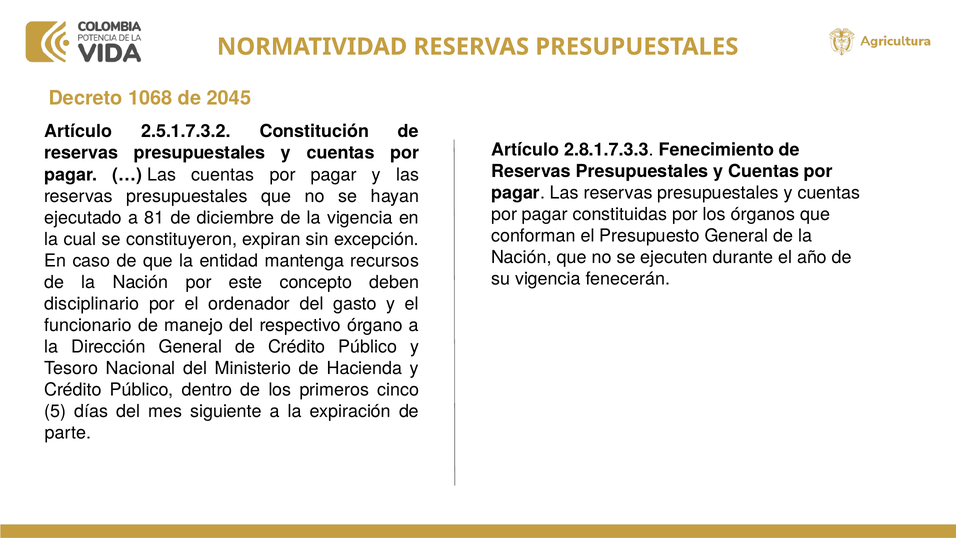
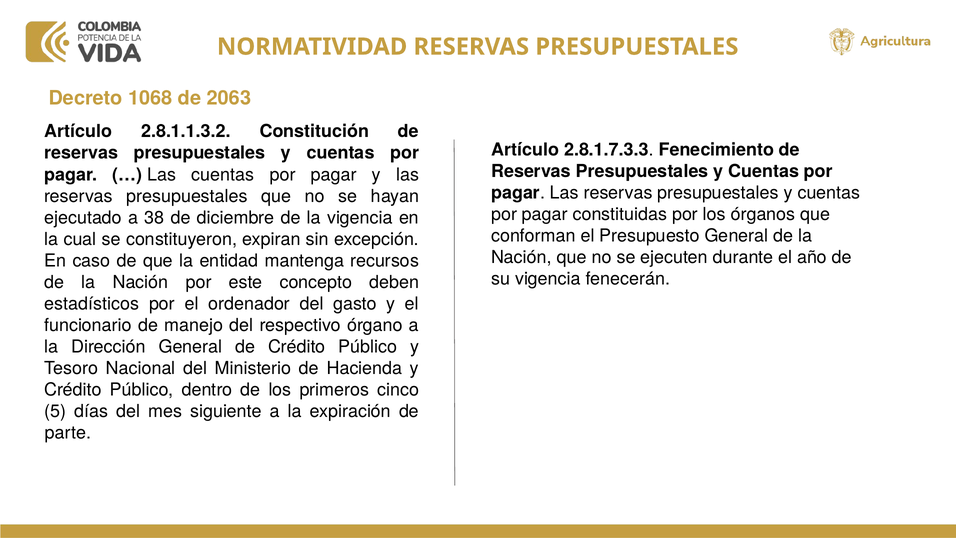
2045: 2045 -> 2063
2.5.1.7.3.2: 2.5.1.7.3.2 -> 2.8.1.1.3.2
81: 81 -> 38
disciplinario: disciplinario -> estadísticos
